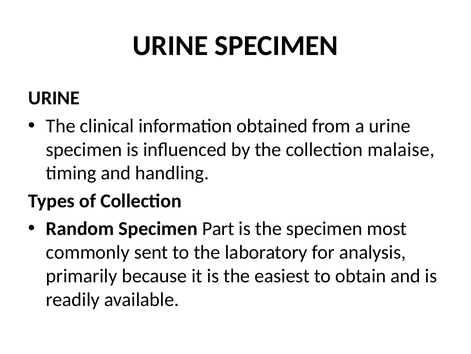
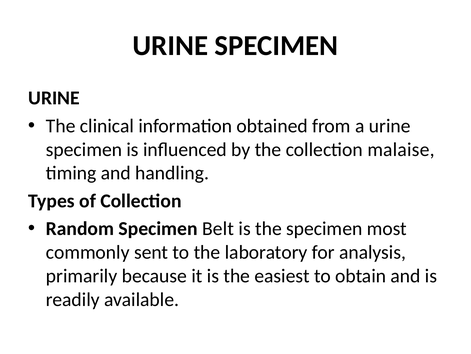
Part: Part -> Belt
